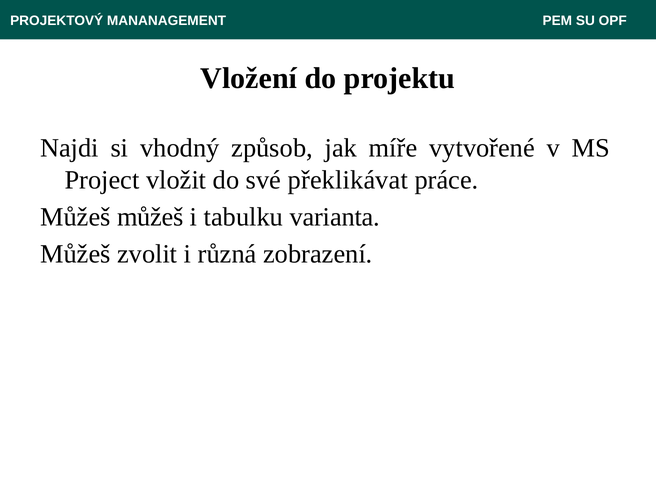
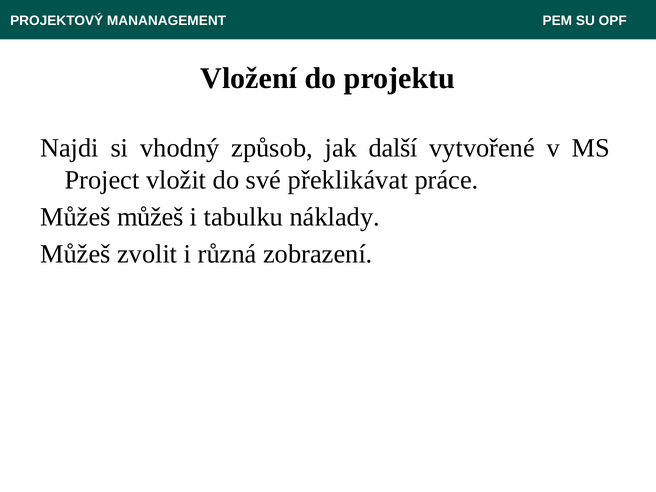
míře: míře -> další
varianta: varianta -> náklady
